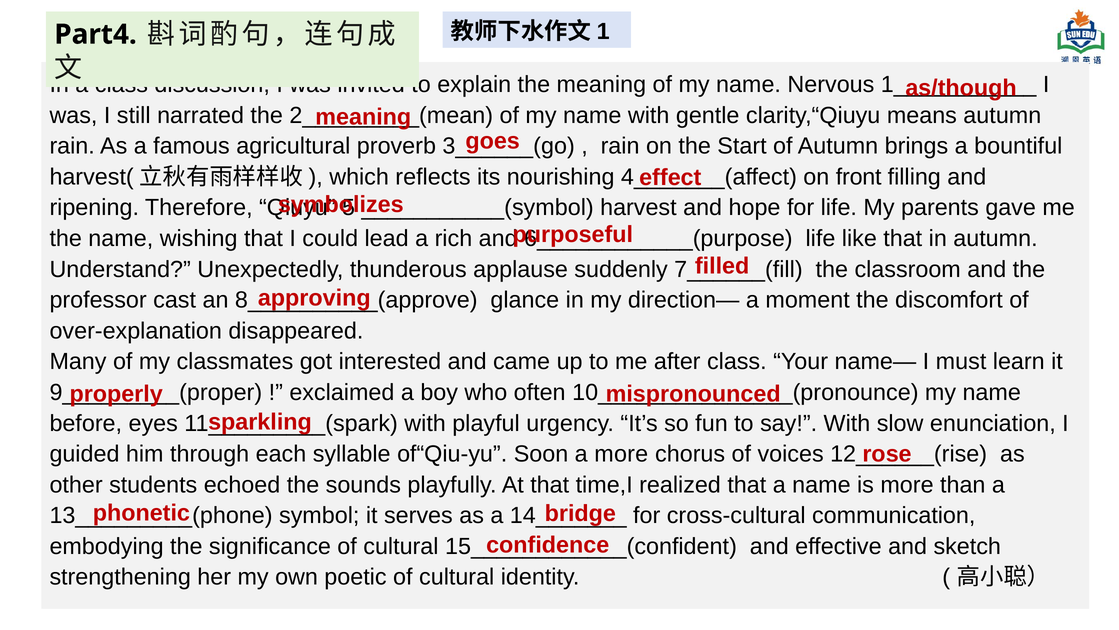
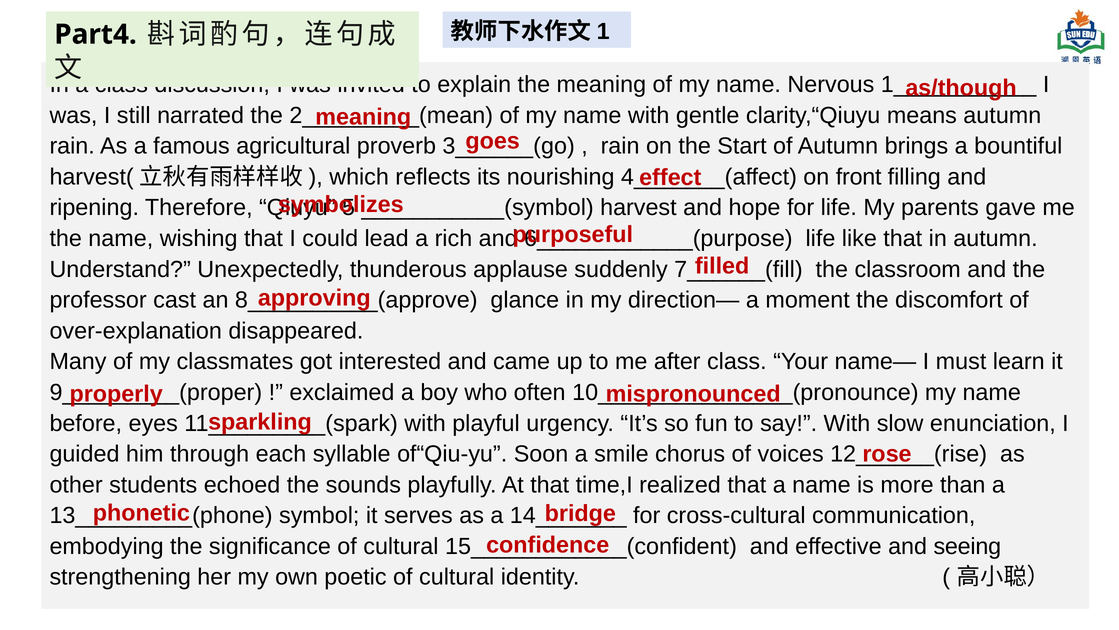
a more: more -> smile
sketch: sketch -> seeing
